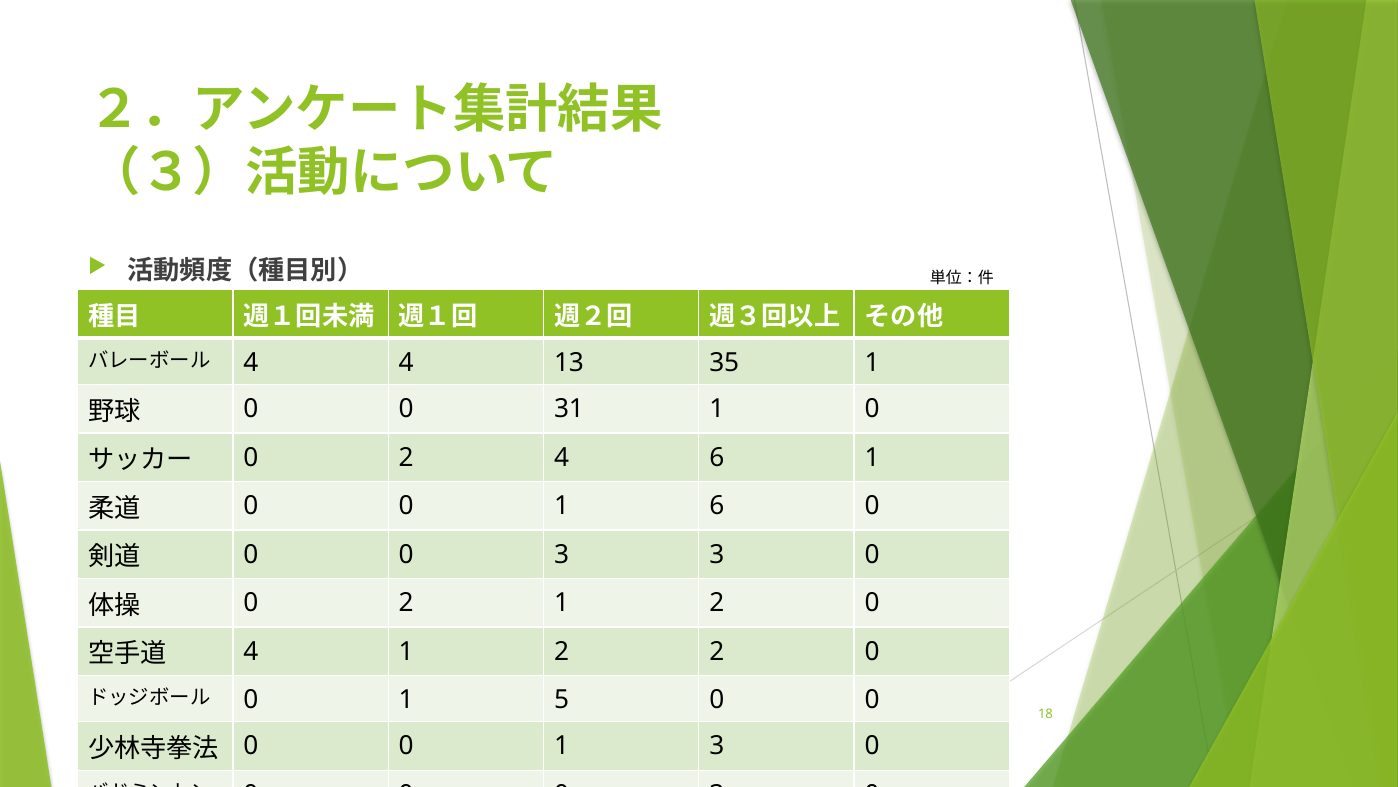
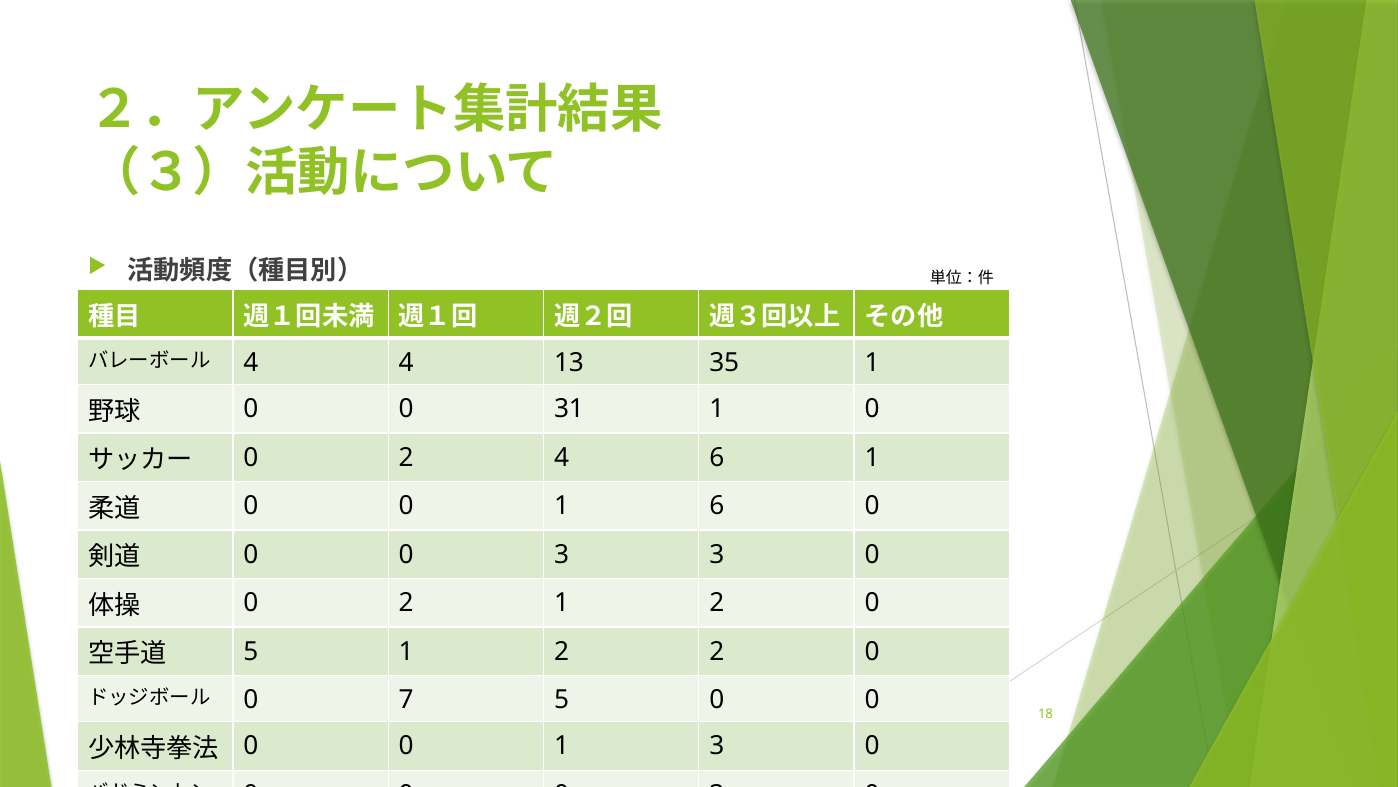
4 at (251, 651): 4 -> 5
1 at (406, 699): 1 -> 7
